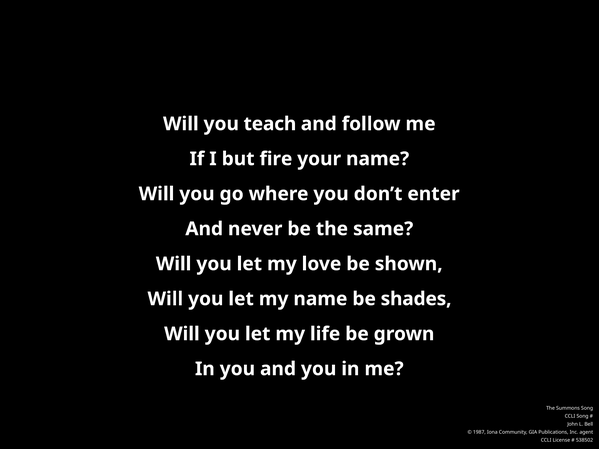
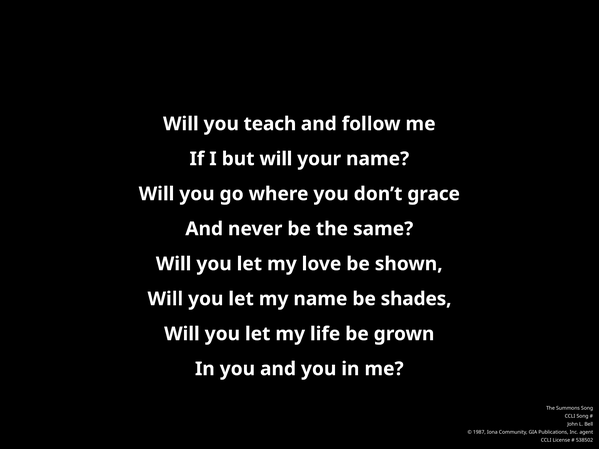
but fire: fire -> will
enter: enter -> grace
